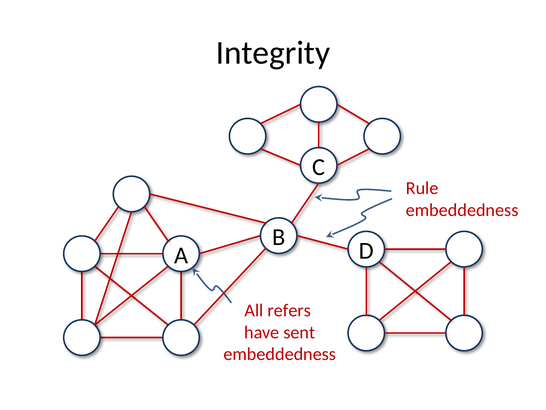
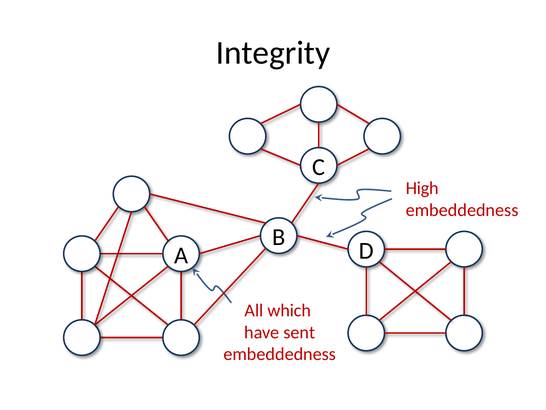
Rule: Rule -> High
refers: refers -> which
